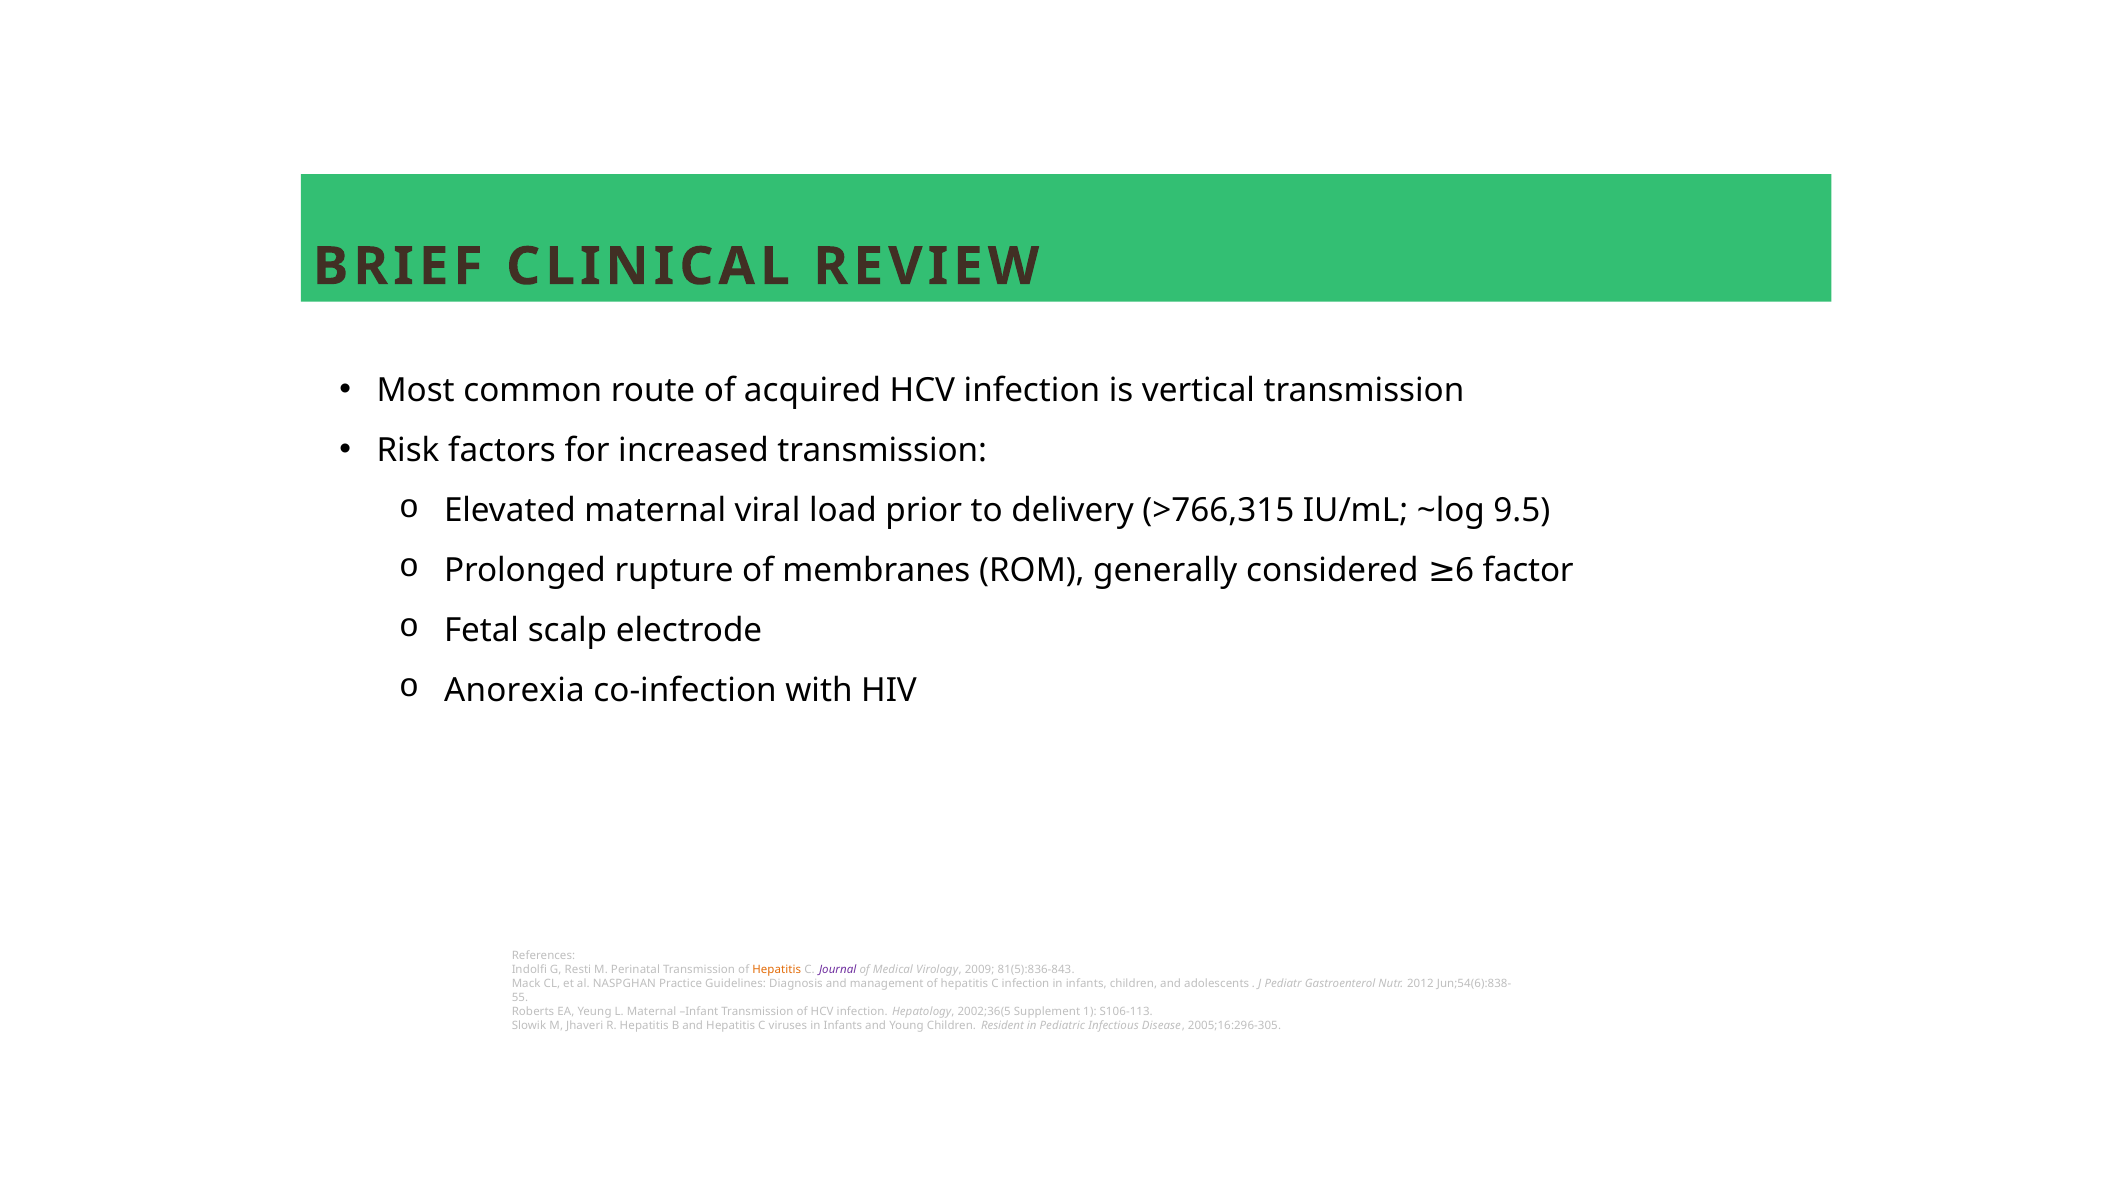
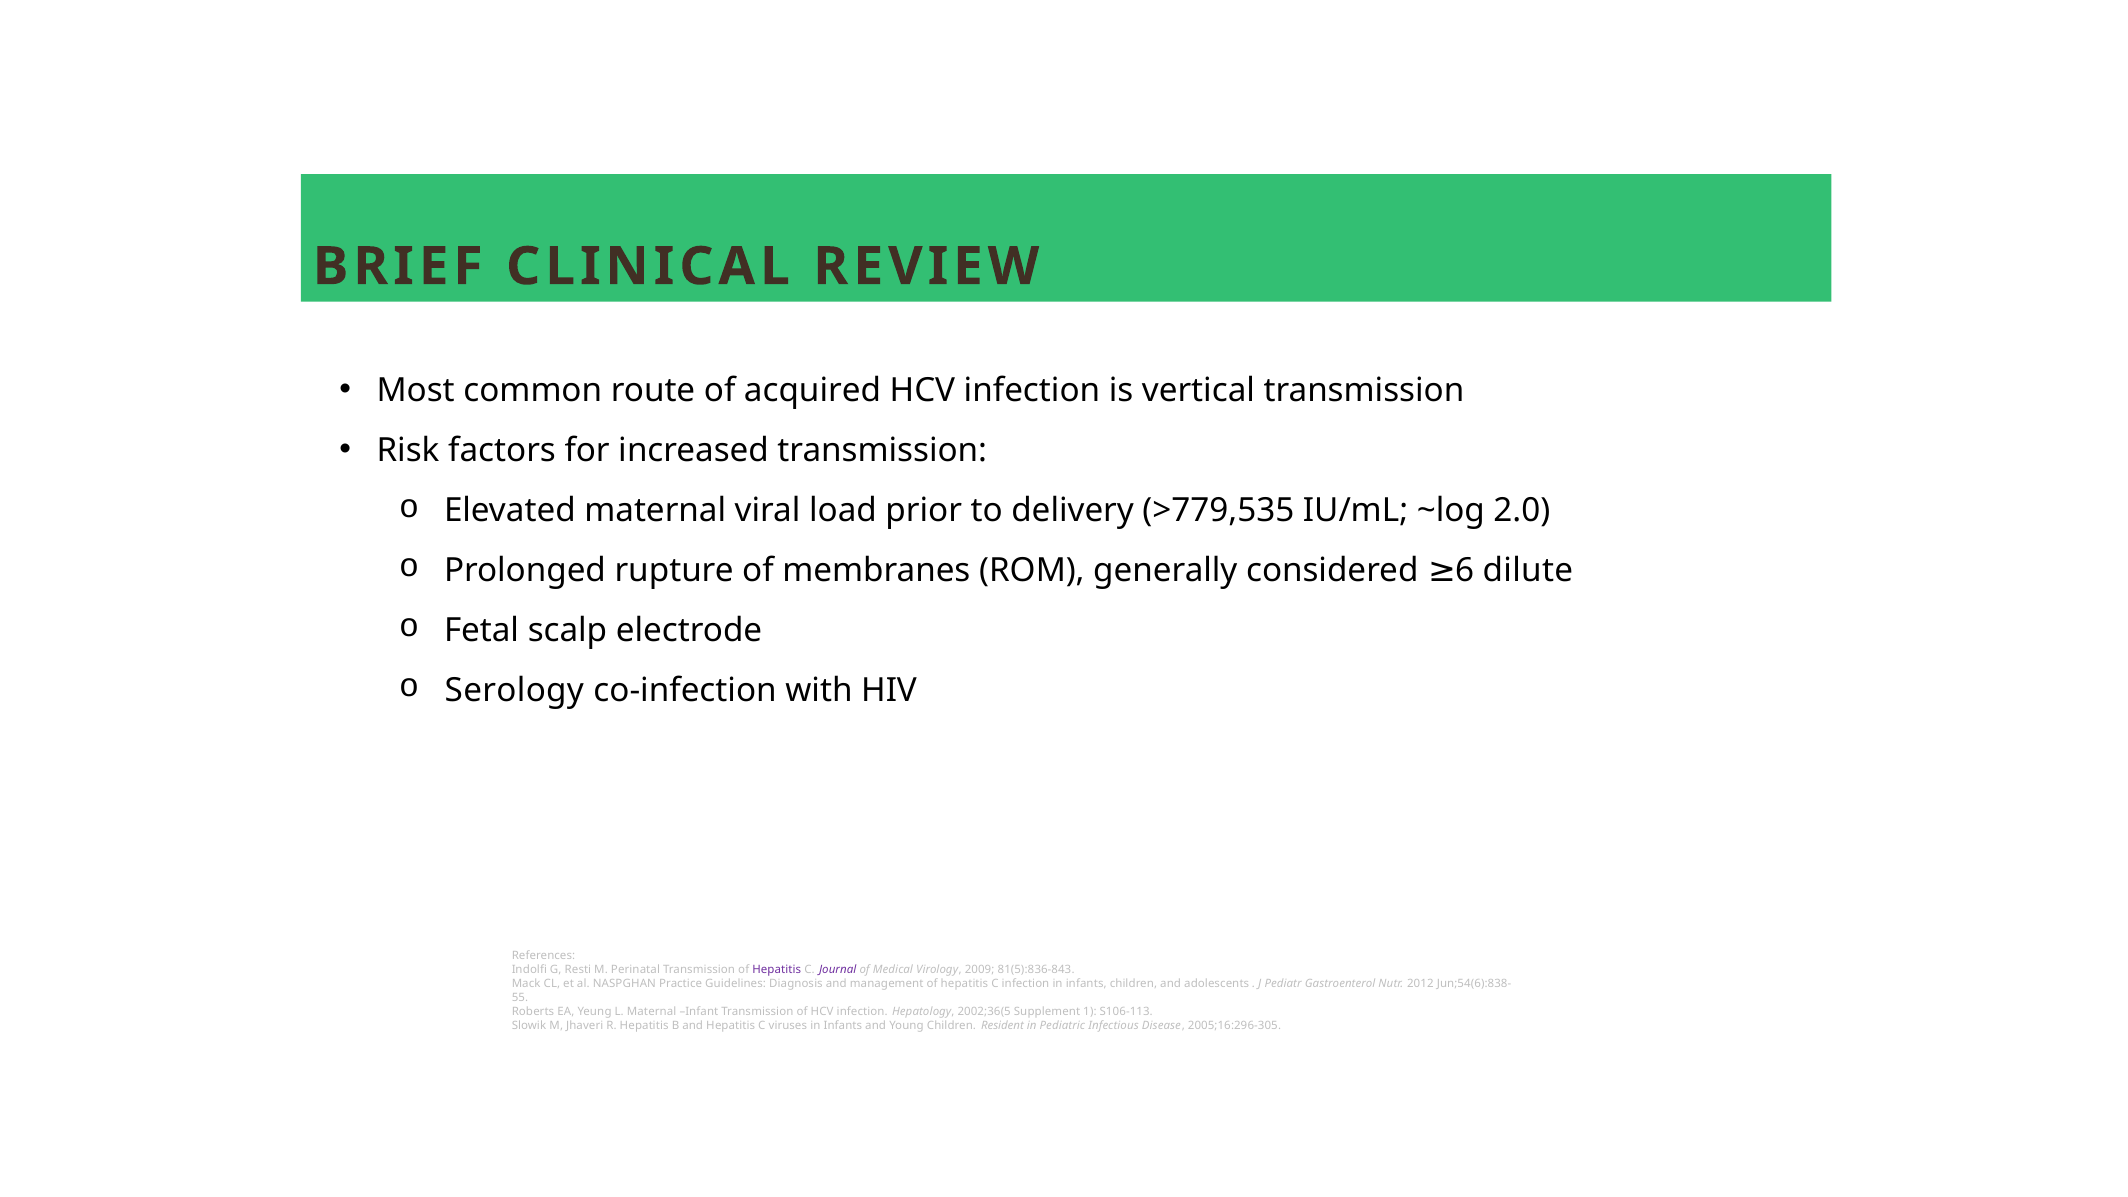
>766,315: >766,315 -> >779,535
9.5: 9.5 -> 2.0
factor: factor -> dilute
Anorexia: Anorexia -> Serology
Hepatitis at (777, 970) colour: orange -> purple
